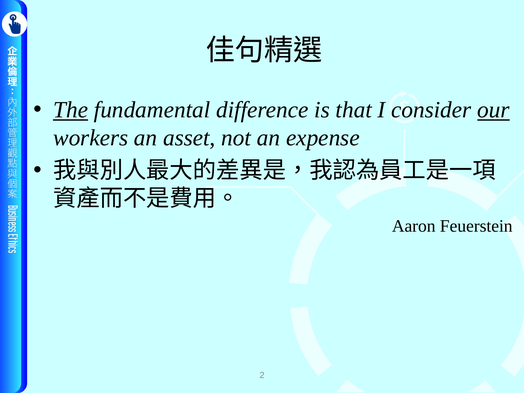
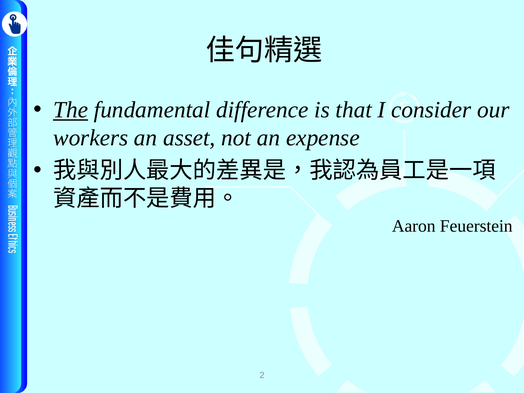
our underline: present -> none
